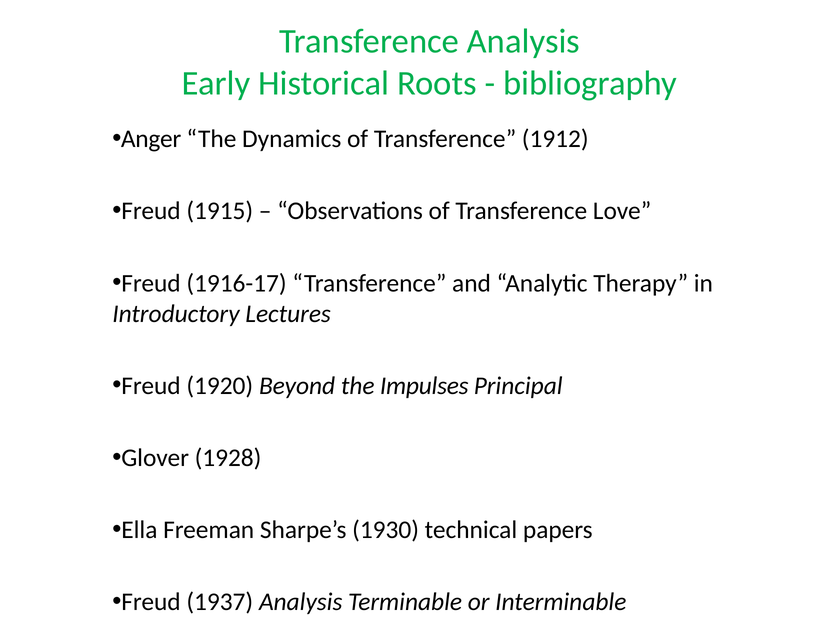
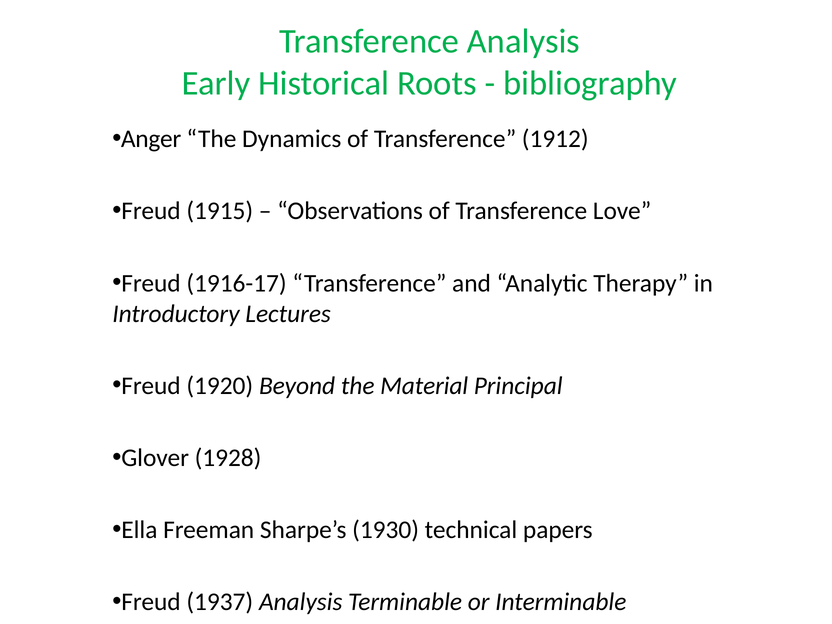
Impulses: Impulses -> Material
